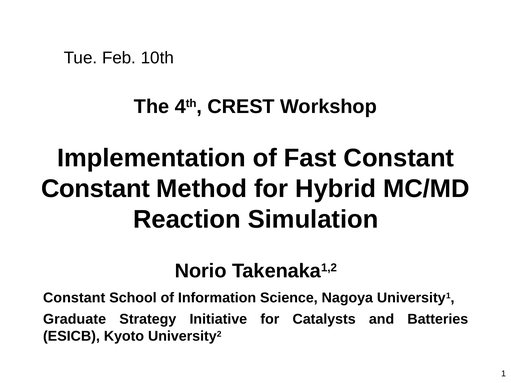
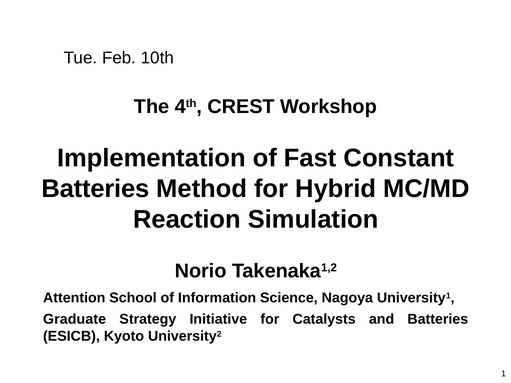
Constant at (95, 189): Constant -> Batteries
Constant at (74, 298): Constant -> Attention
